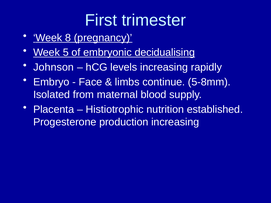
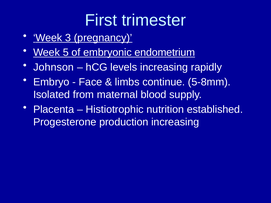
8: 8 -> 3
decidualising: decidualising -> endometrium
